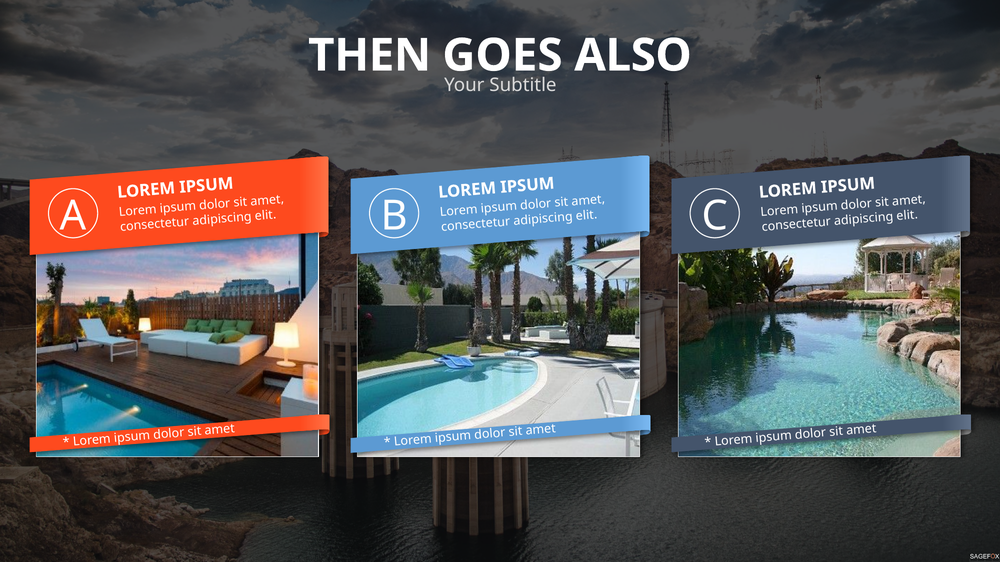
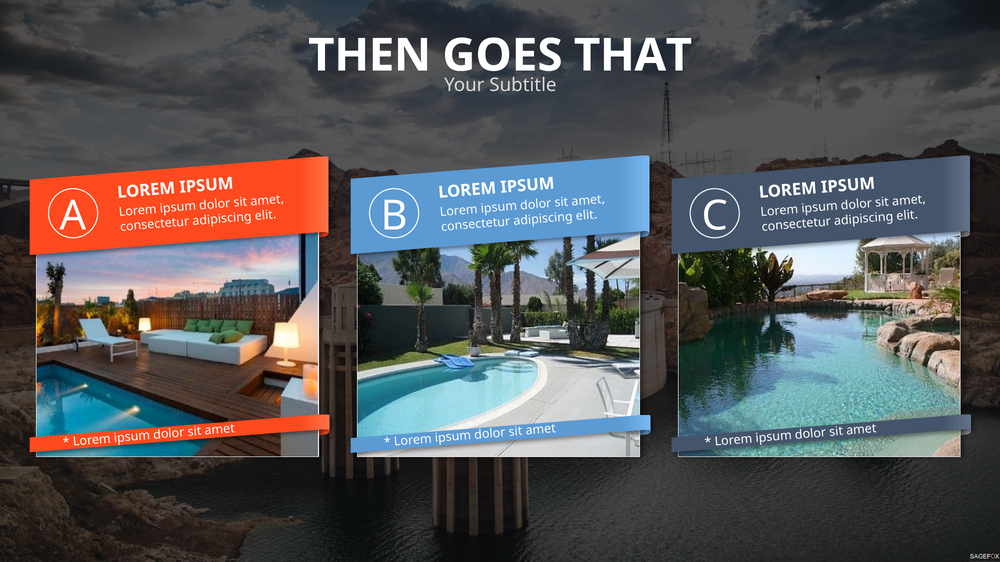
ALSO: ALSO -> THAT
